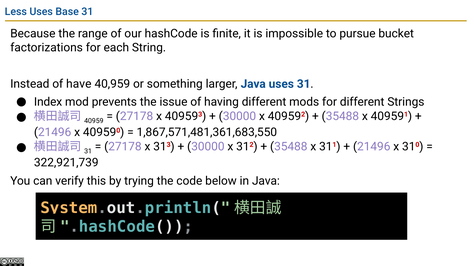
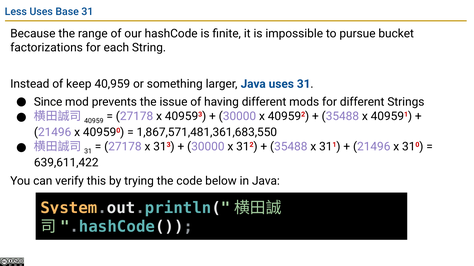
have: have -> keep
Index: Index -> Since
322,921,739: 322,921,739 -> 639,611,422
